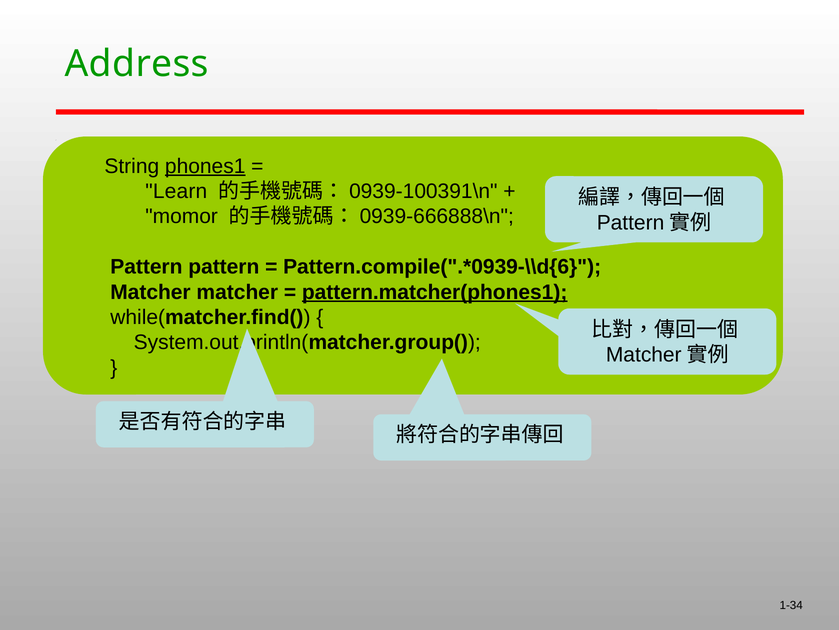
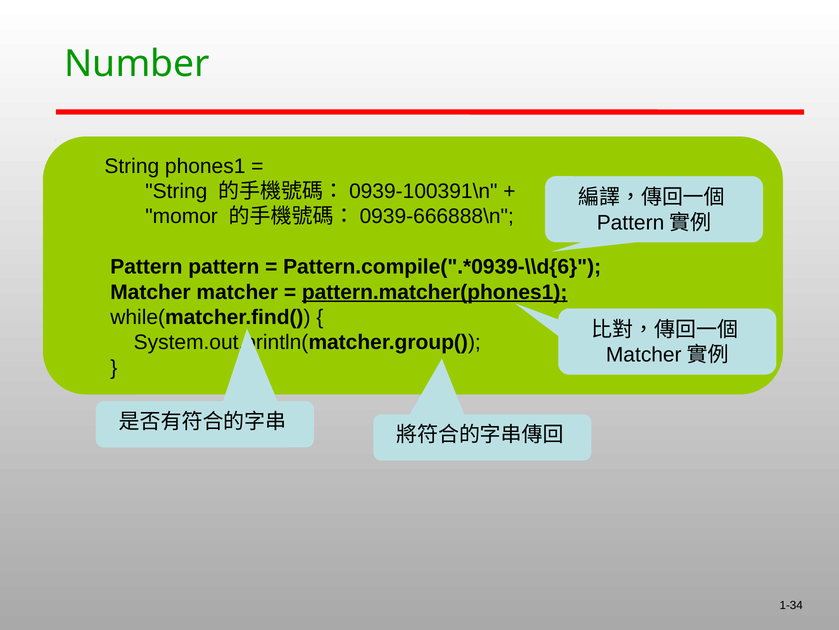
Address: Address -> Number
phones1 underline: present -> none
Learn at (176, 191): Learn -> String
